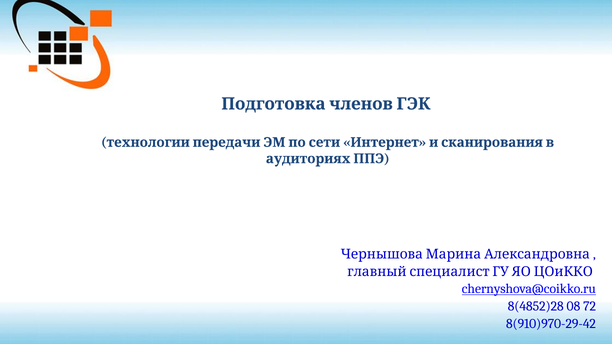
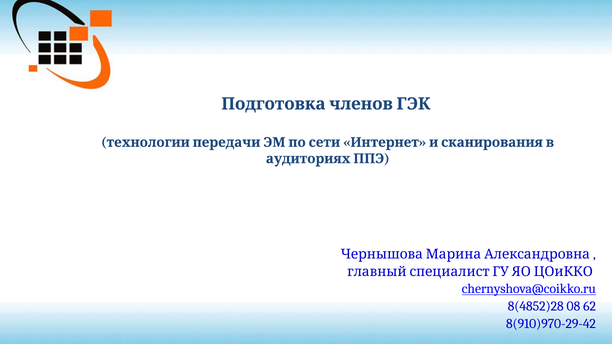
72: 72 -> 62
